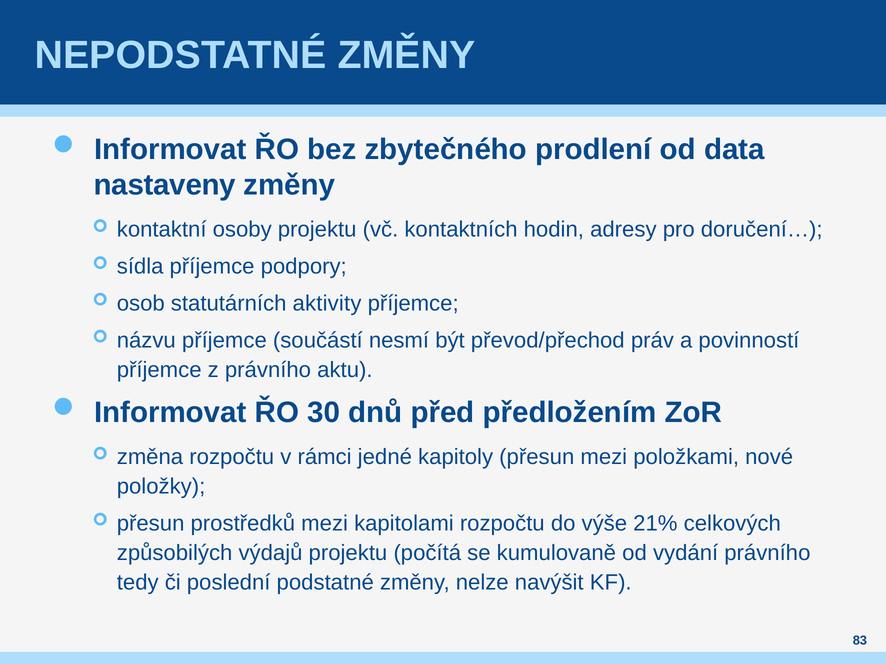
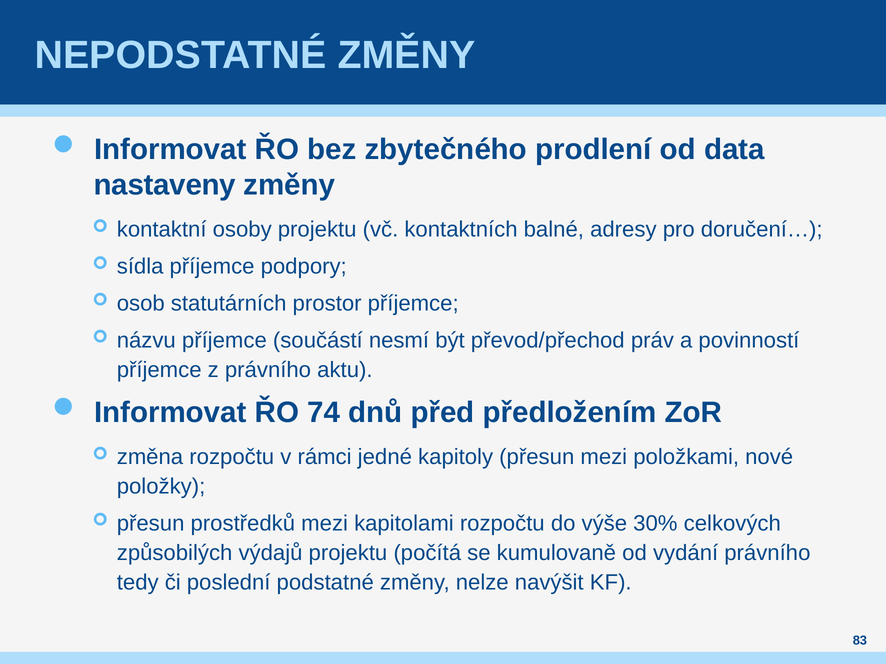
hodin: hodin -> balné
aktivity: aktivity -> prostor
30: 30 -> 74
21%: 21% -> 30%
